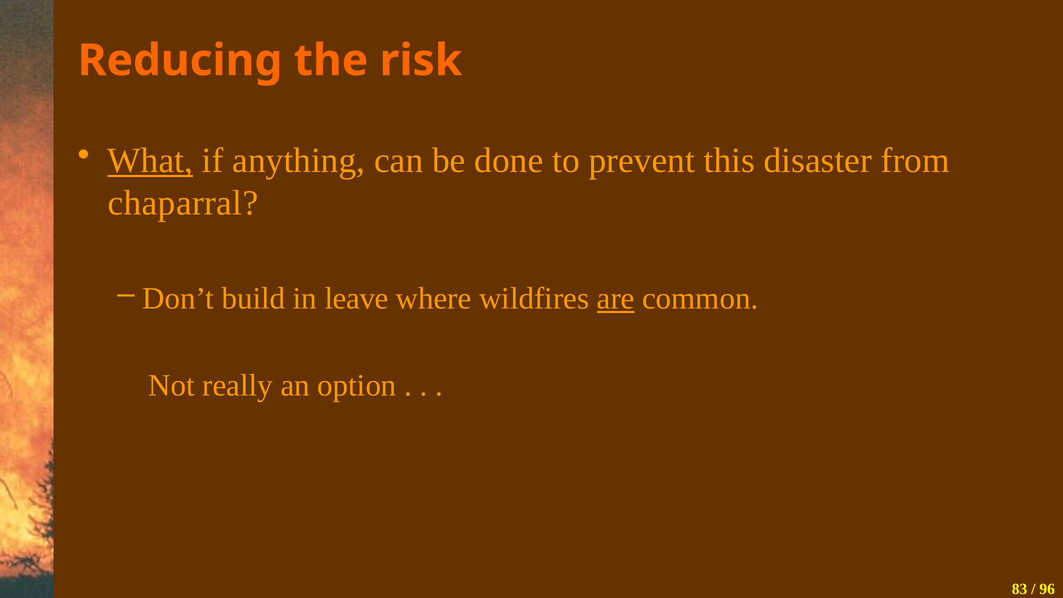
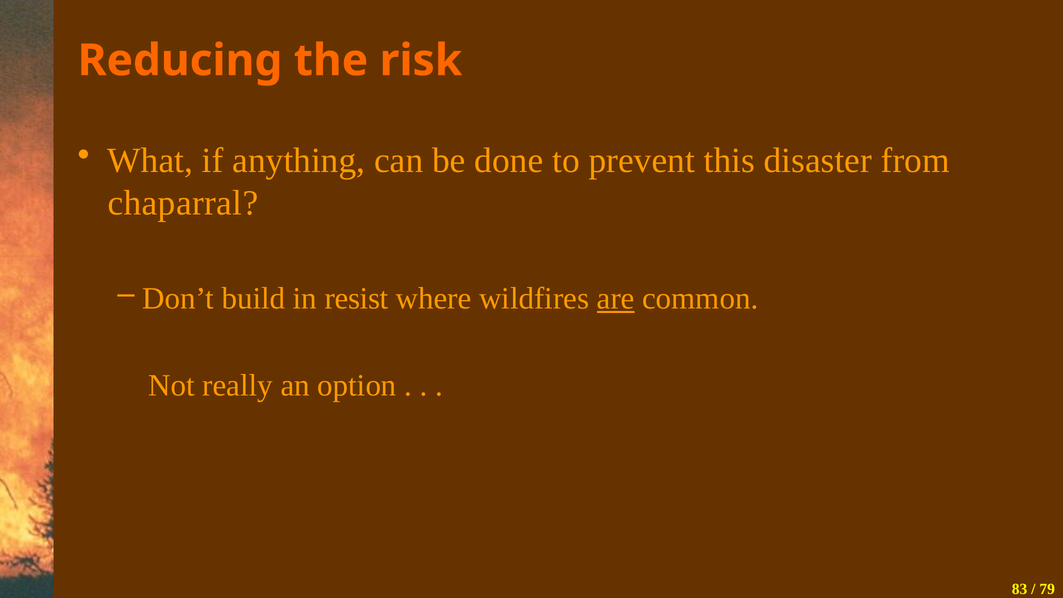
What underline: present -> none
leave: leave -> resist
96: 96 -> 79
